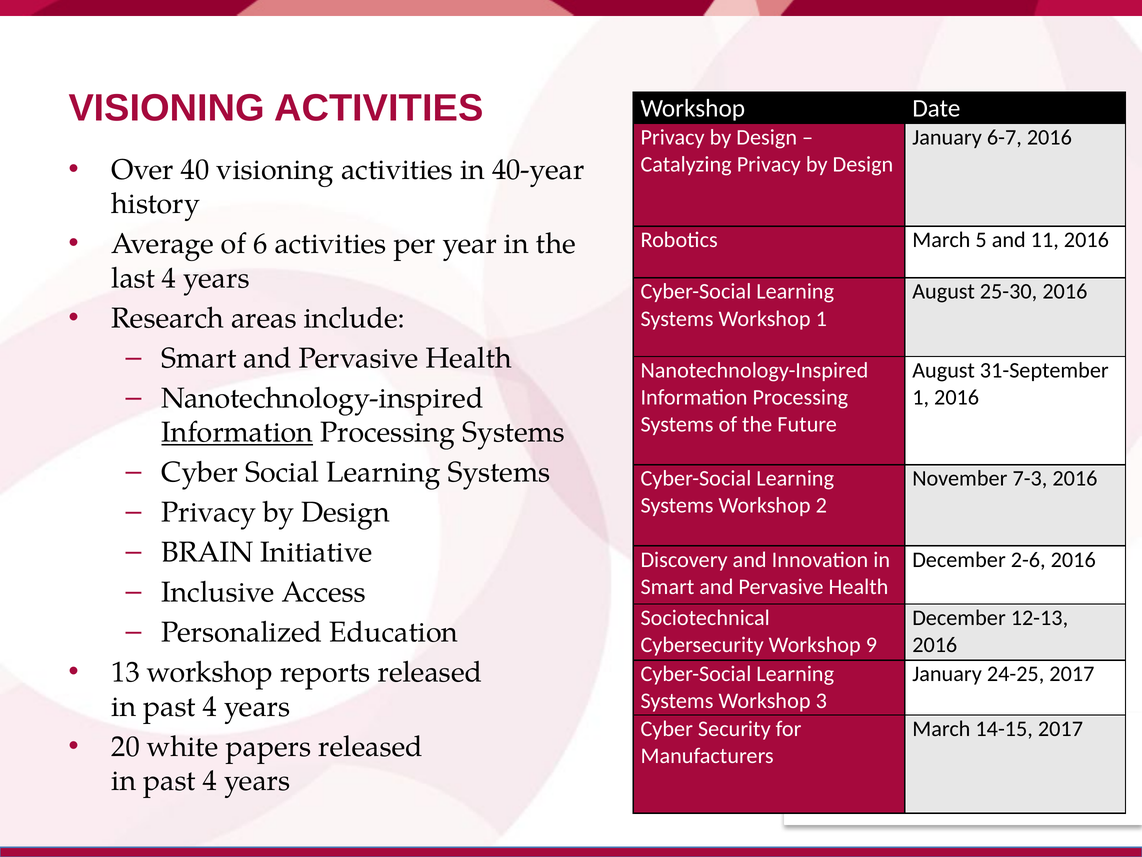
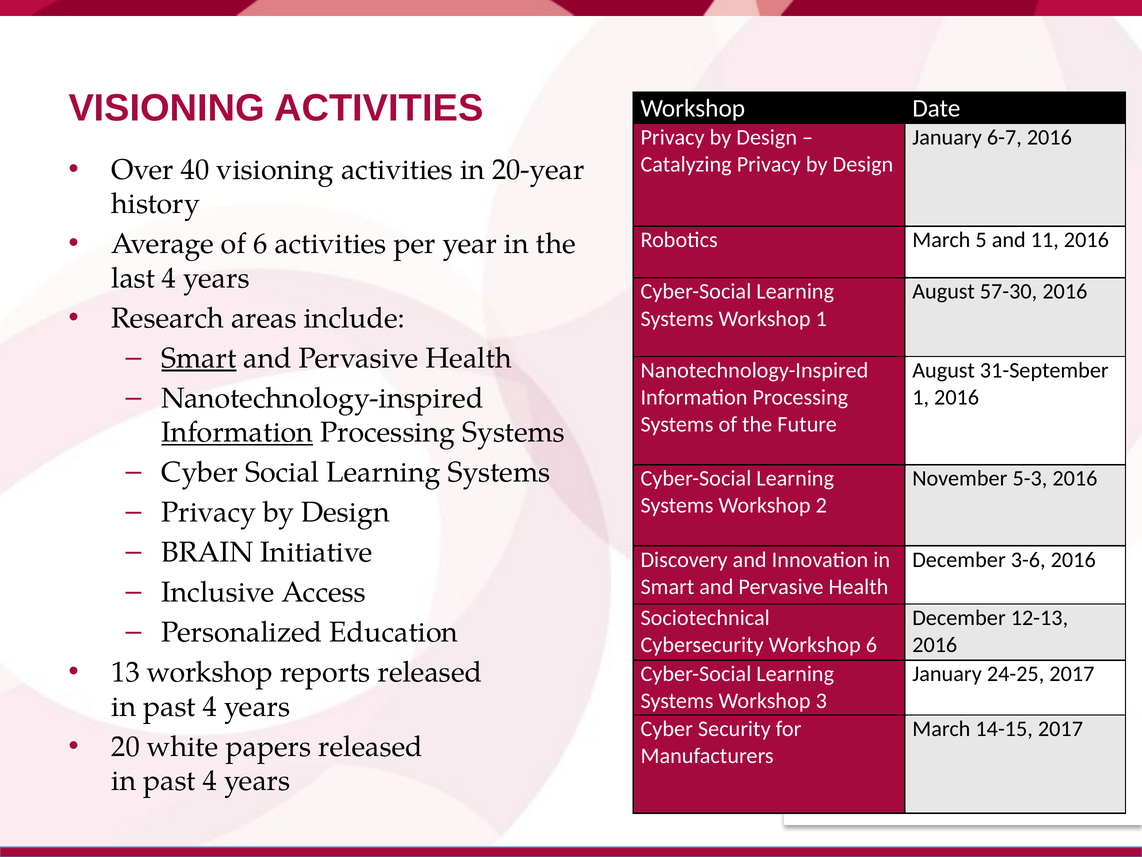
40-year: 40-year -> 20-year
25-30: 25-30 -> 57-30
Smart at (199, 358) underline: none -> present
7-3: 7-3 -> 5-3
2-6: 2-6 -> 3-6
Workshop 9: 9 -> 6
